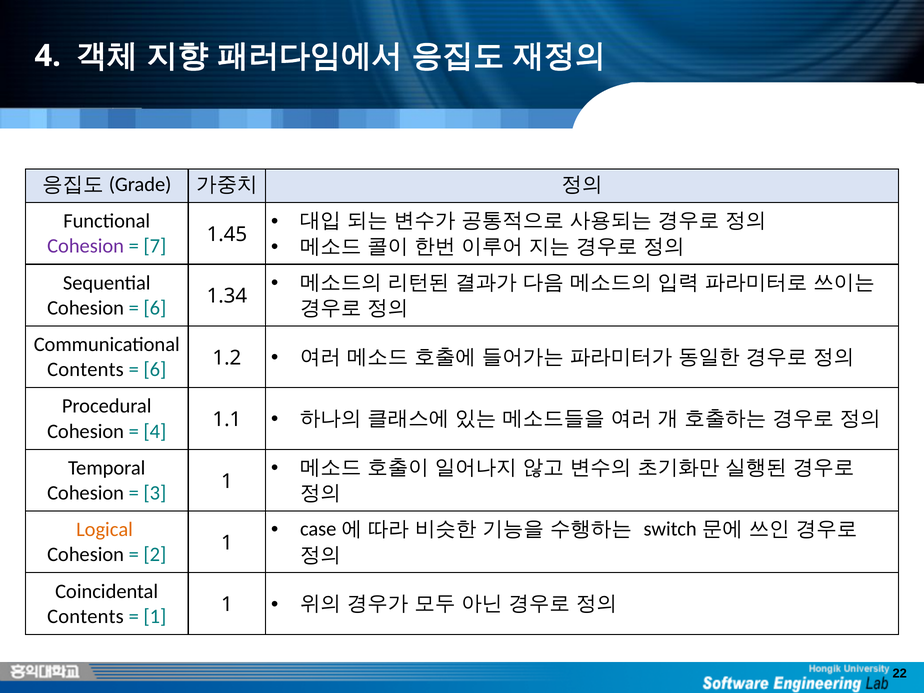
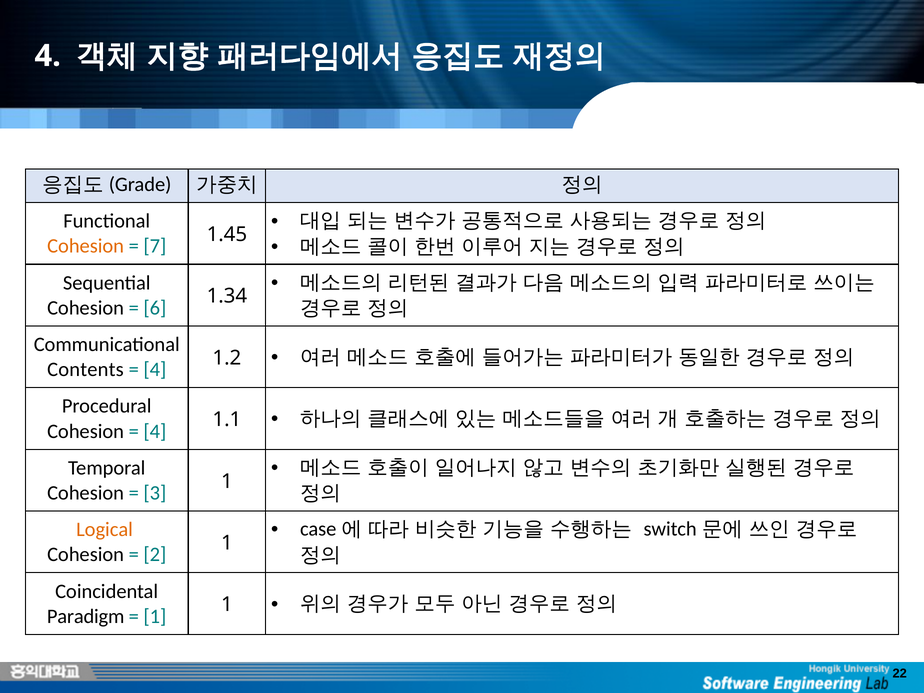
Cohesion at (86, 246) colour: purple -> orange
6 at (155, 370): 6 -> 4
Contents at (85, 616): Contents -> Paradigm
